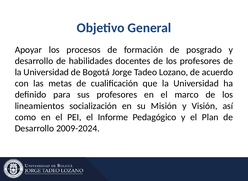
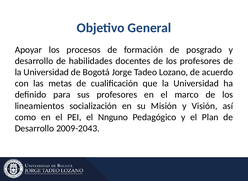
Informe: Informe -> Nnguno
2009-2024: 2009-2024 -> 2009-2043
